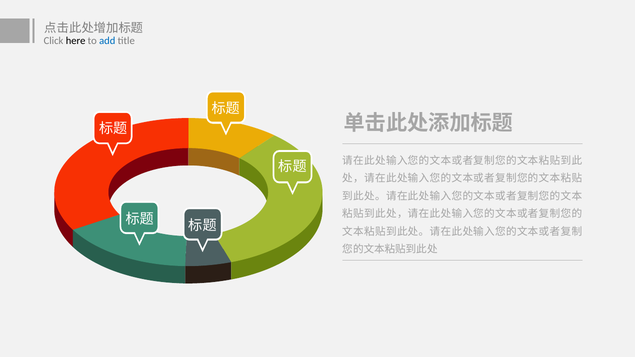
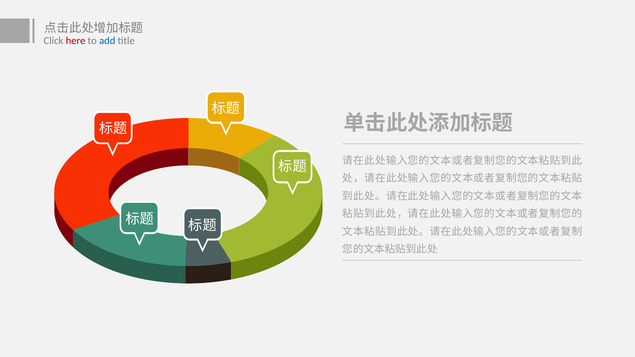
here colour: black -> red
